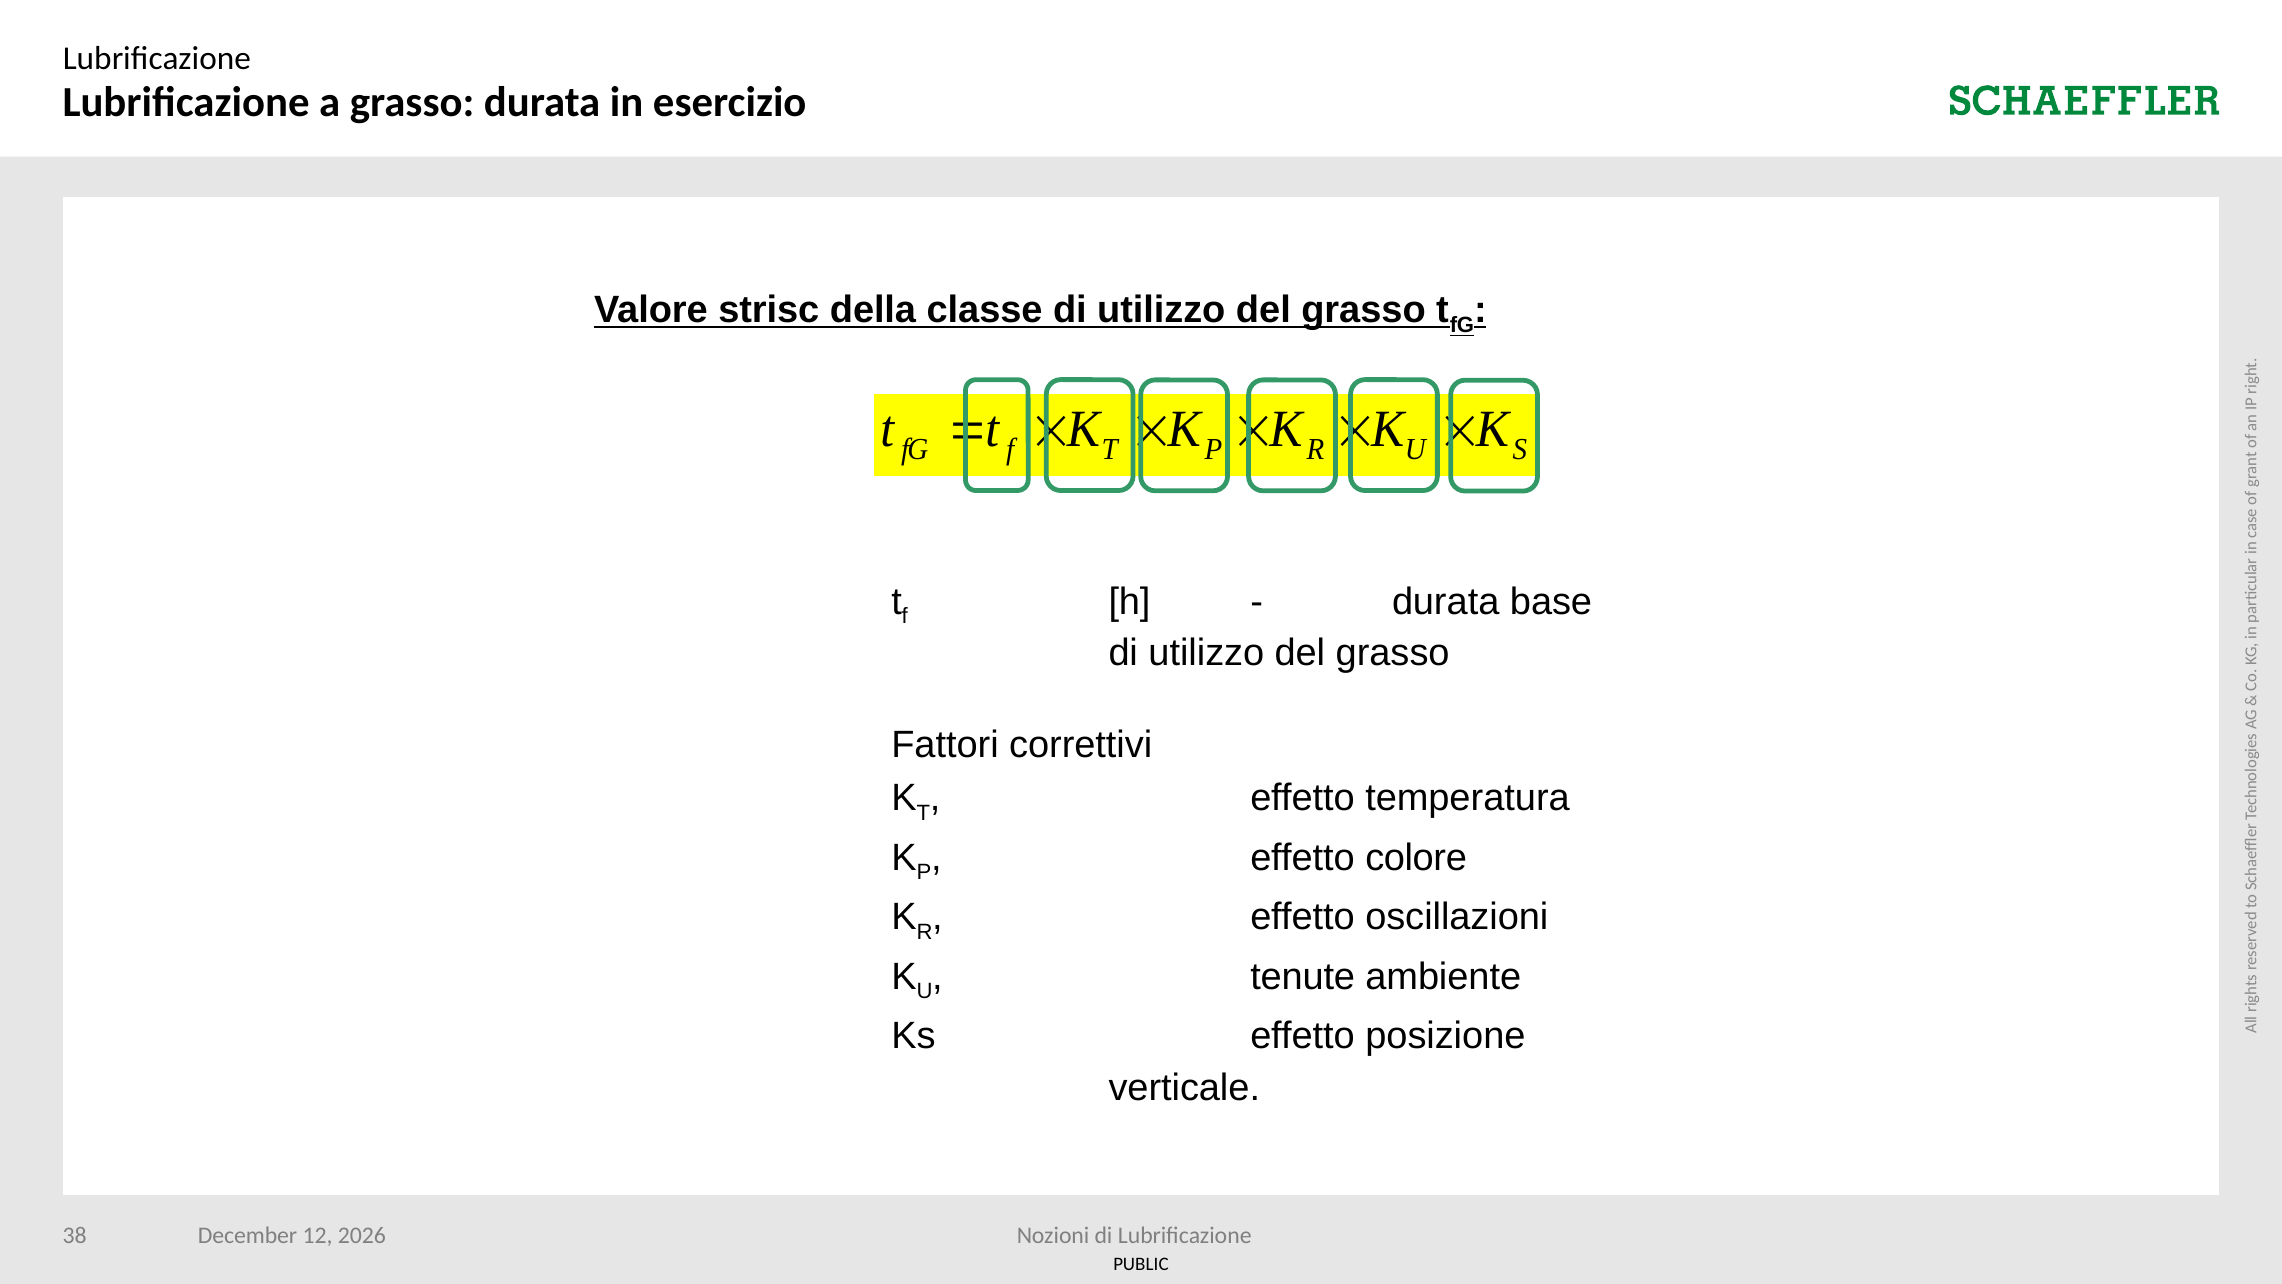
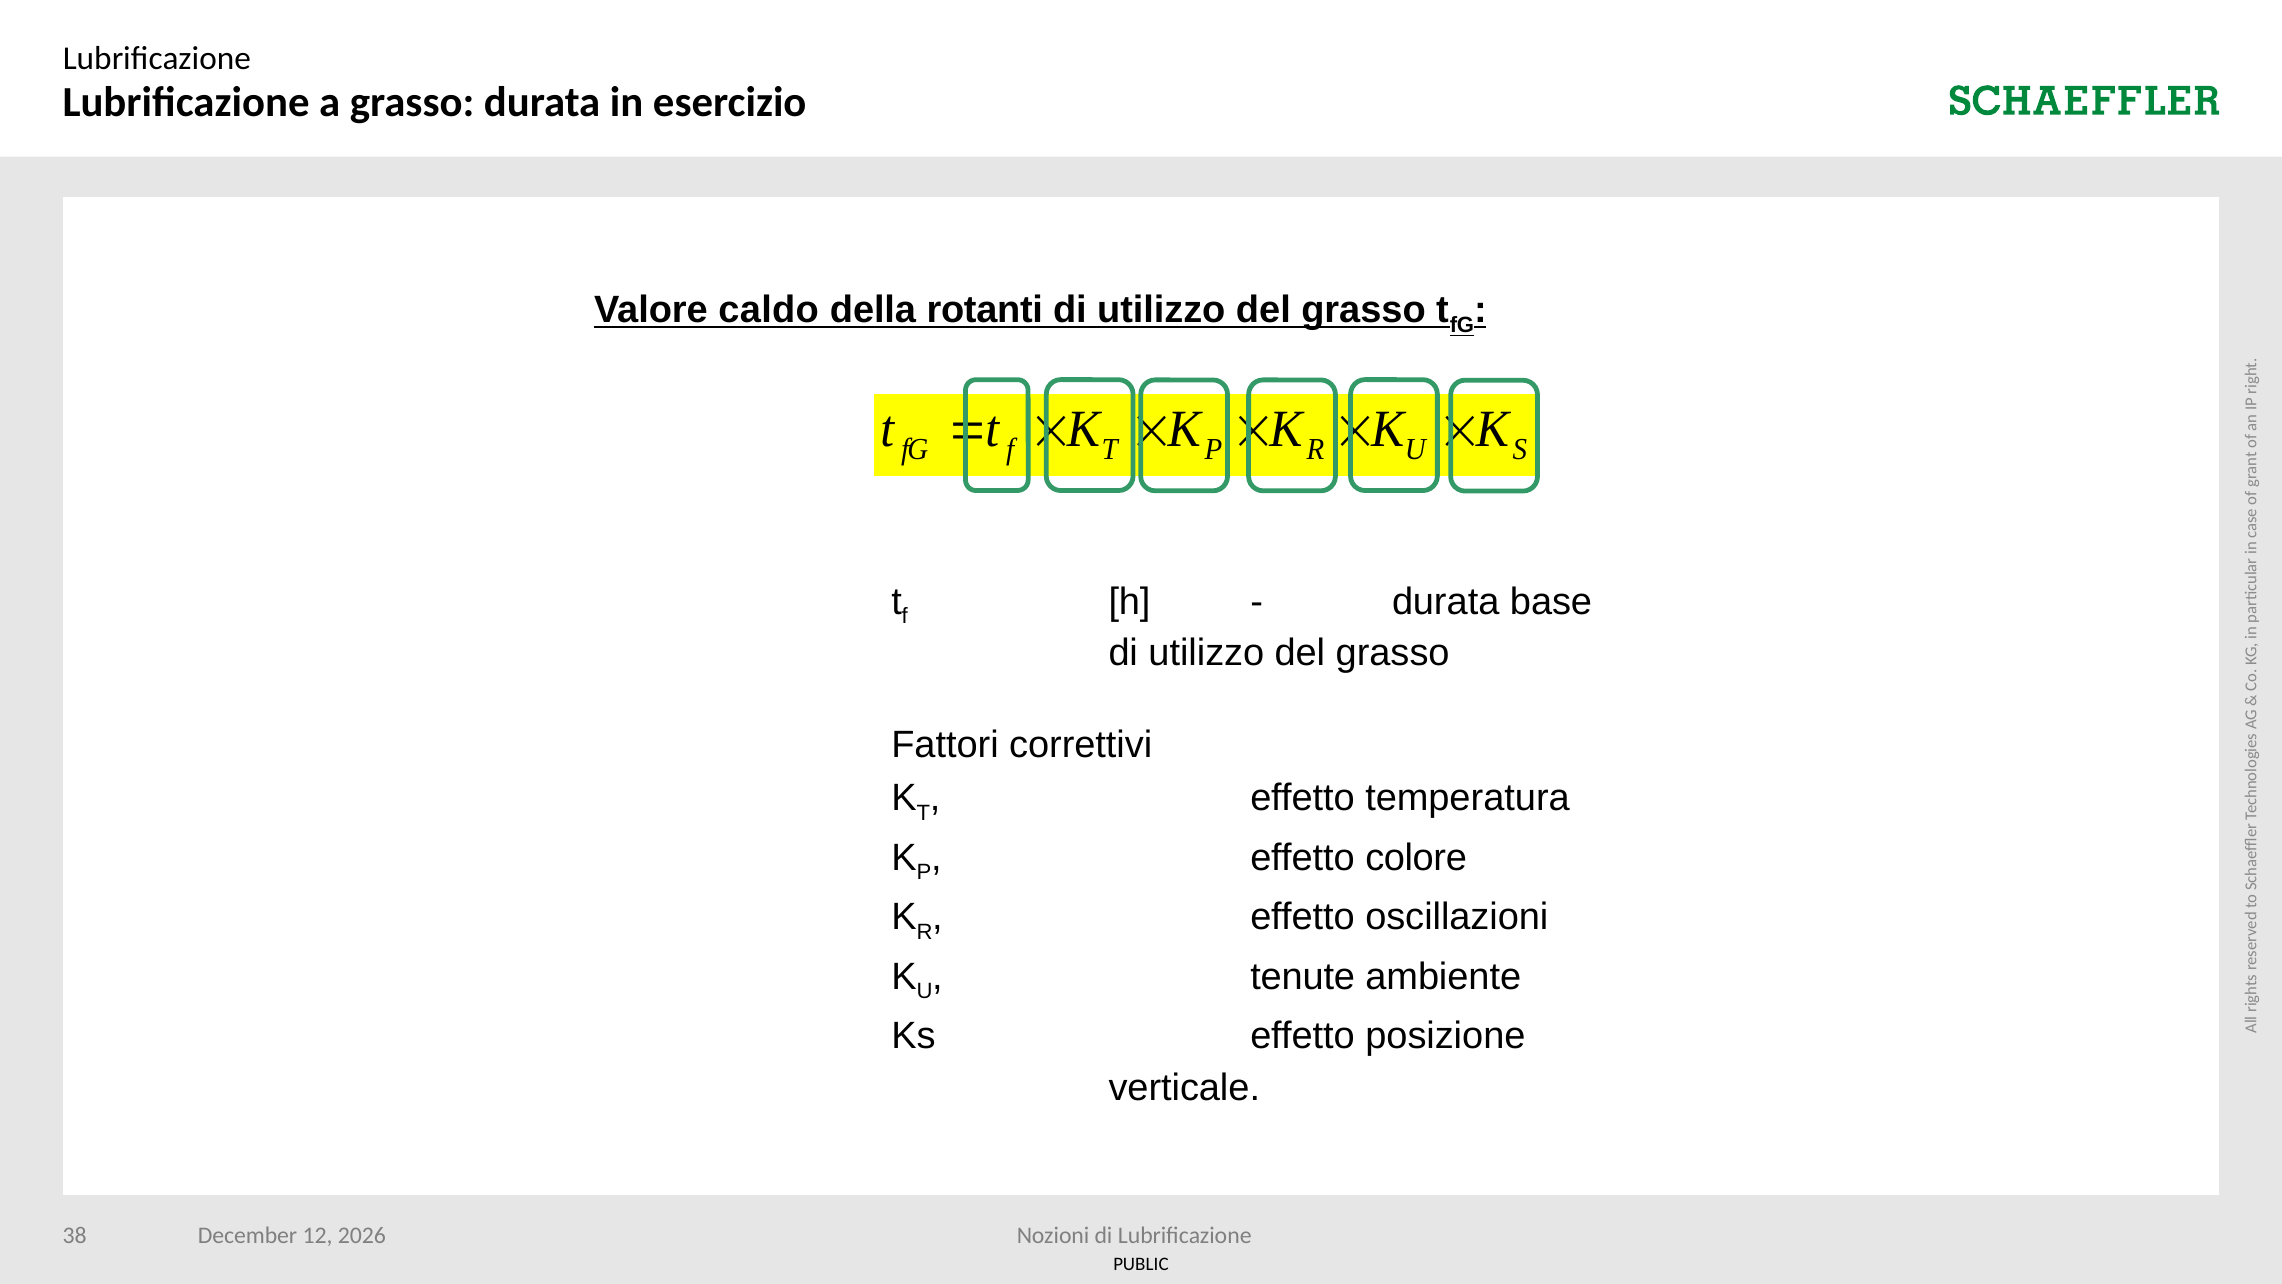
strisc: strisc -> caldo
classe: classe -> rotanti
